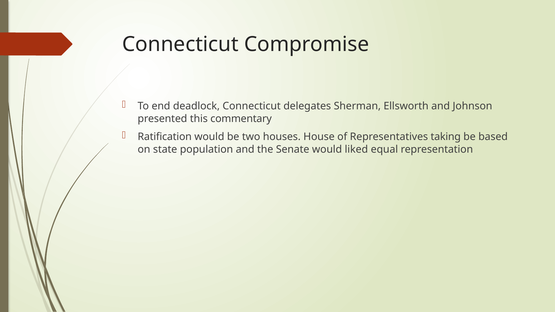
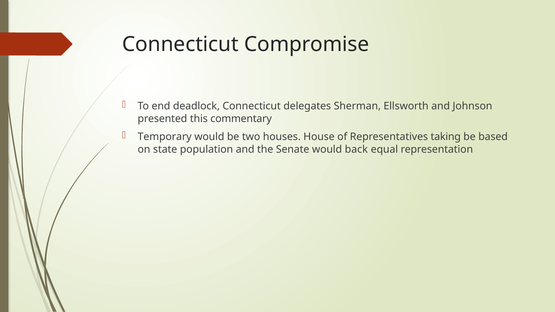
Ratification: Ratification -> Temporary
liked: liked -> back
